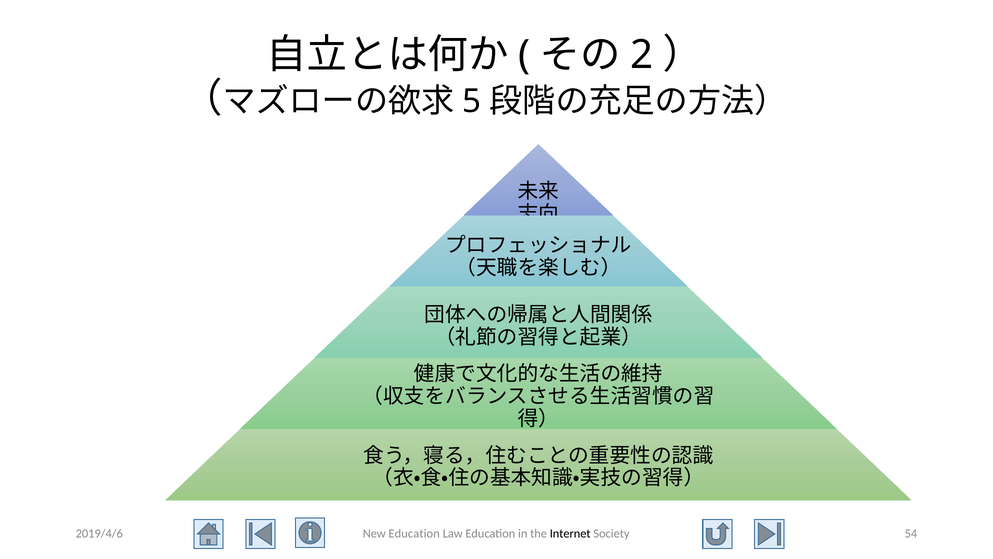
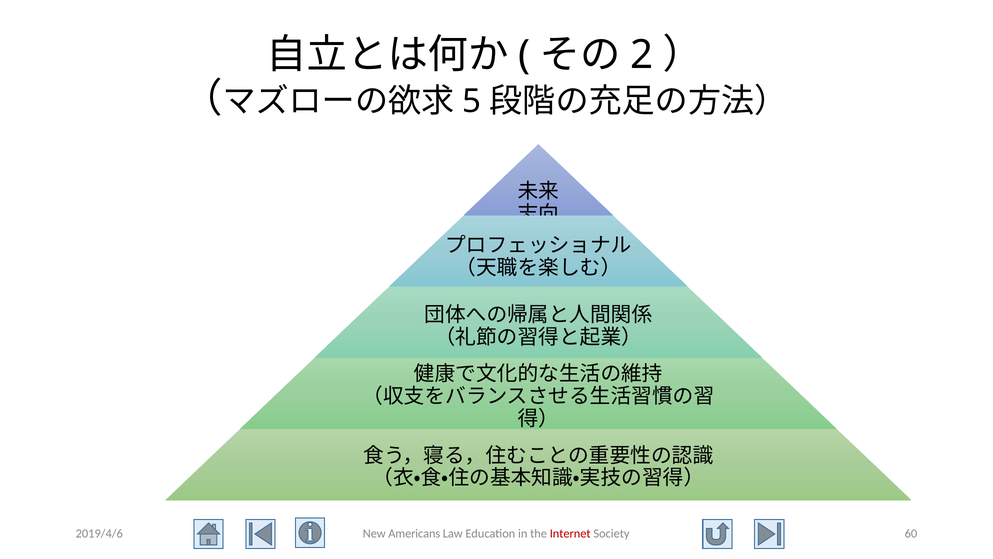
New Education: Education -> Americans
Internet colour: black -> red
54: 54 -> 60
